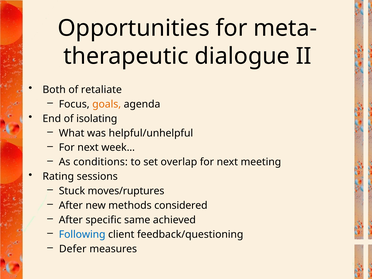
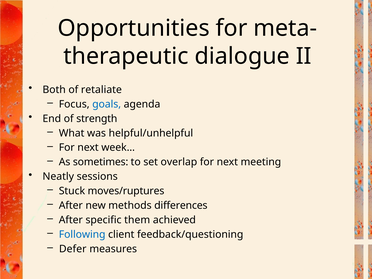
goals colour: orange -> blue
isolating: isolating -> strength
conditions: conditions -> sometimes
Rating: Rating -> Neatly
considered: considered -> differences
same: same -> them
